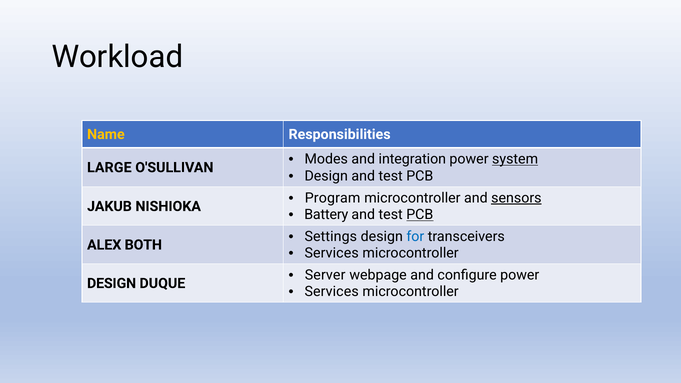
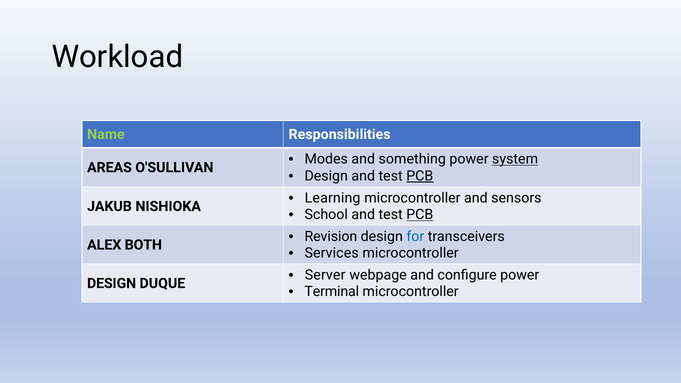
Name colour: yellow -> light green
integration: integration -> something
LARGE: LARGE -> AREAS
PCB at (420, 176) underline: none -> present
Program: Program -> Learning
sensors underline: present -> none
Battery: Battery -> School
Settings: Settings -> Revision
Services at (332, 292): Services -> Terminal
